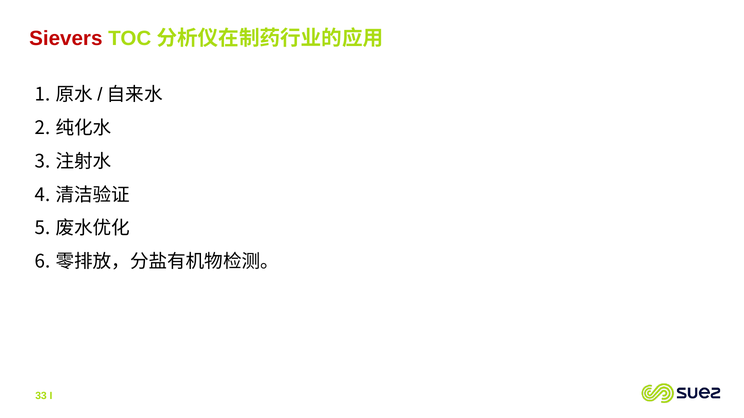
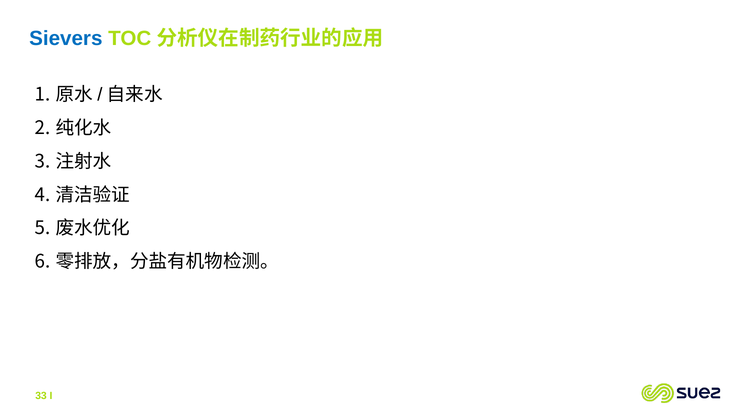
Sievers colour: red -> blue
